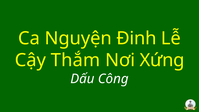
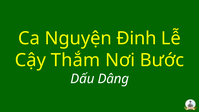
Xứng: Xứng -> Bước
Công: Công -> Dâng
